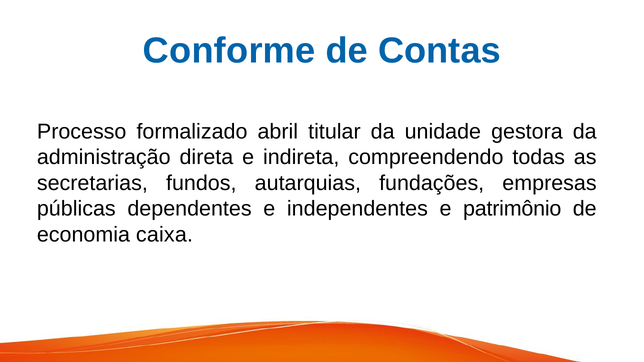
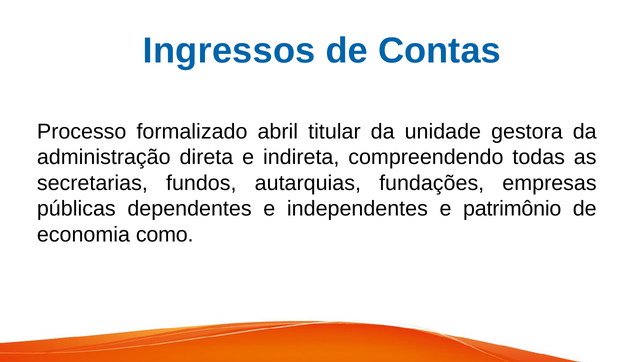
Conforme: Conforme -> Ingressos
caixa: caixa -> como
